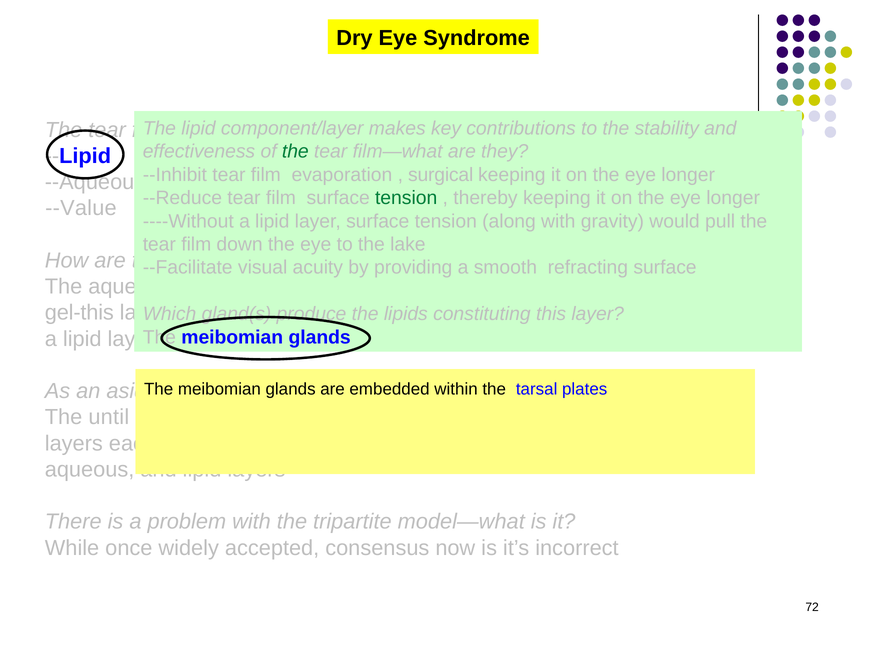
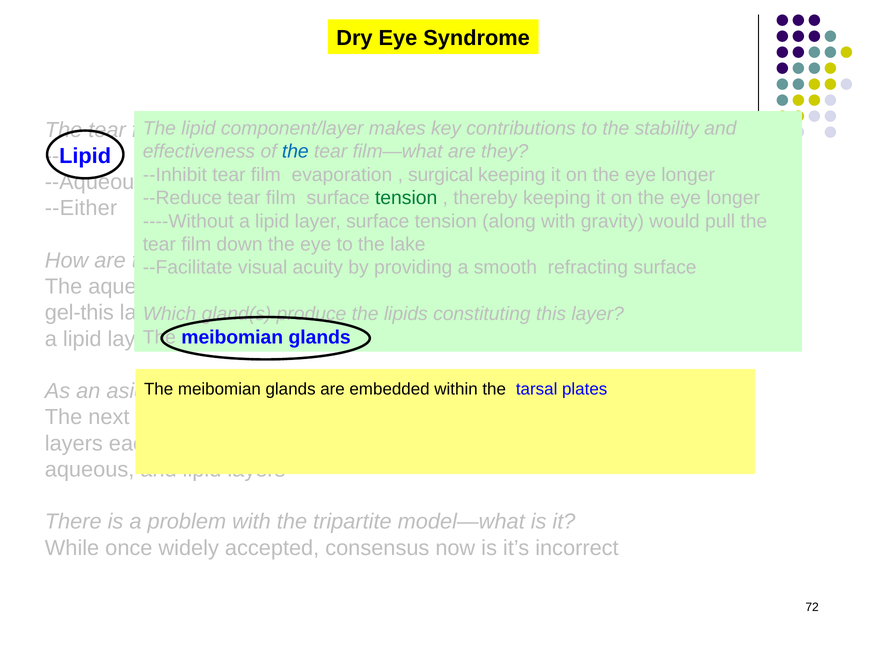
the at (295, 152) colour: green -> blue
--Value: --Value -> --Either
until: until -> next
